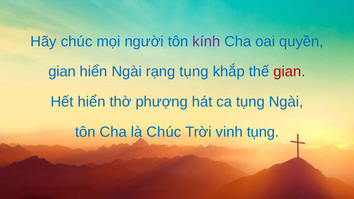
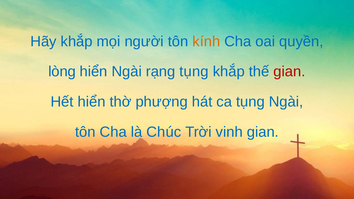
Hãy chúc: chúc -> khắp
kính colour: purple -> orange
gian at (62, 72): gian -> lòng
vinh tụng: tụng -> gian
